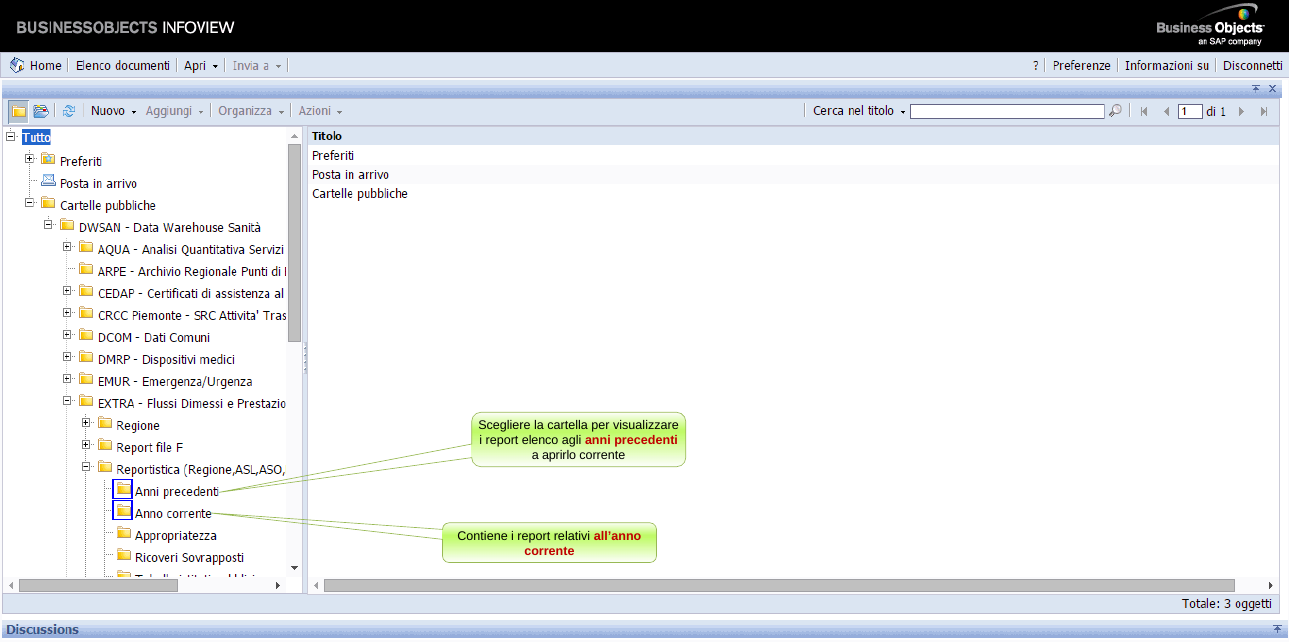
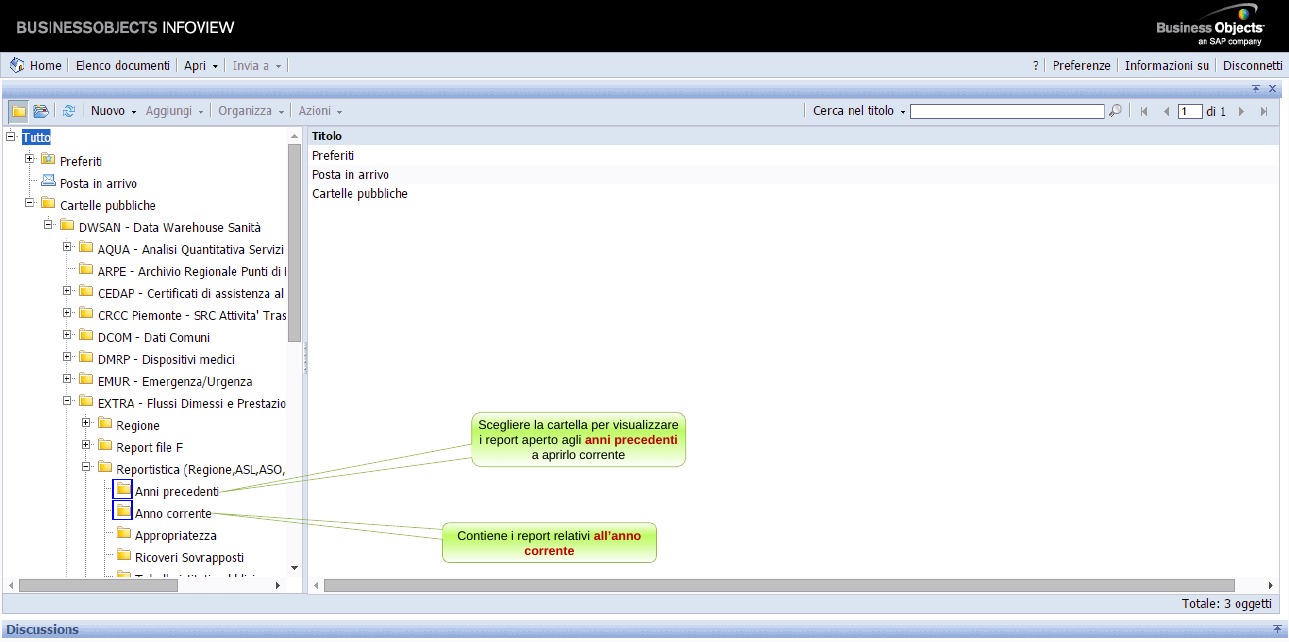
elenco: elenco -> aperto
